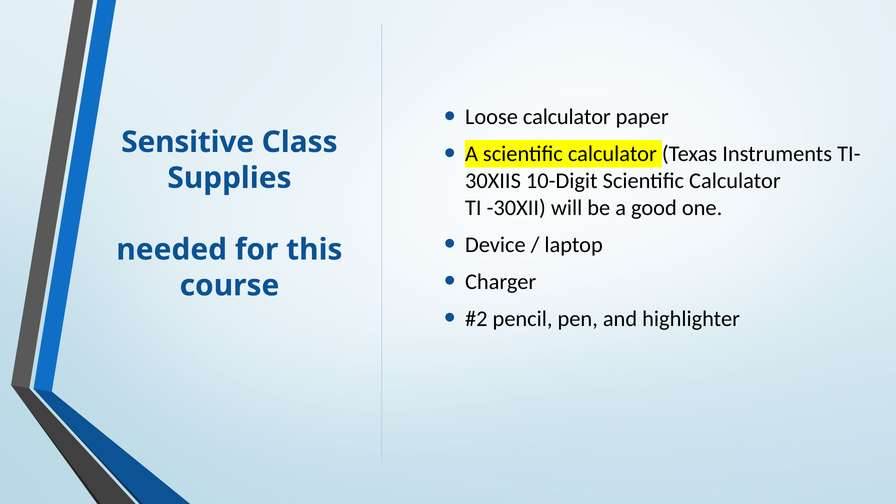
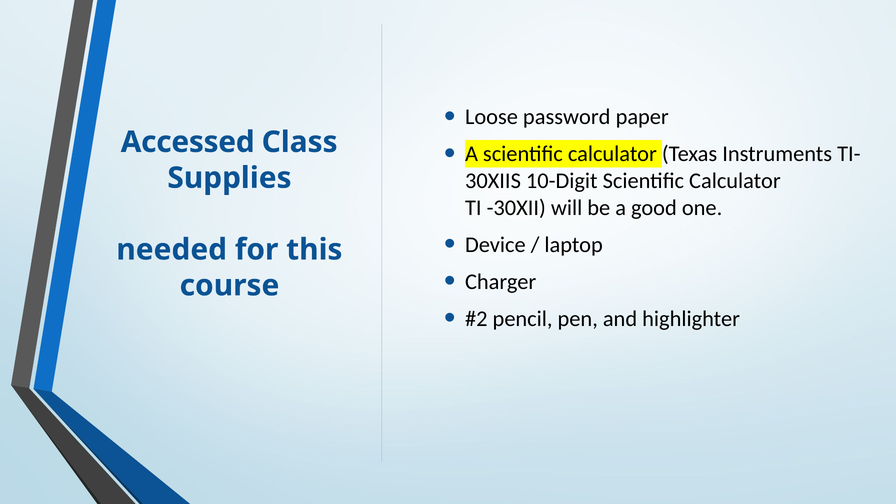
Loose calculator: calculator -> password
Sensitive: Sensitive -> Accessed
